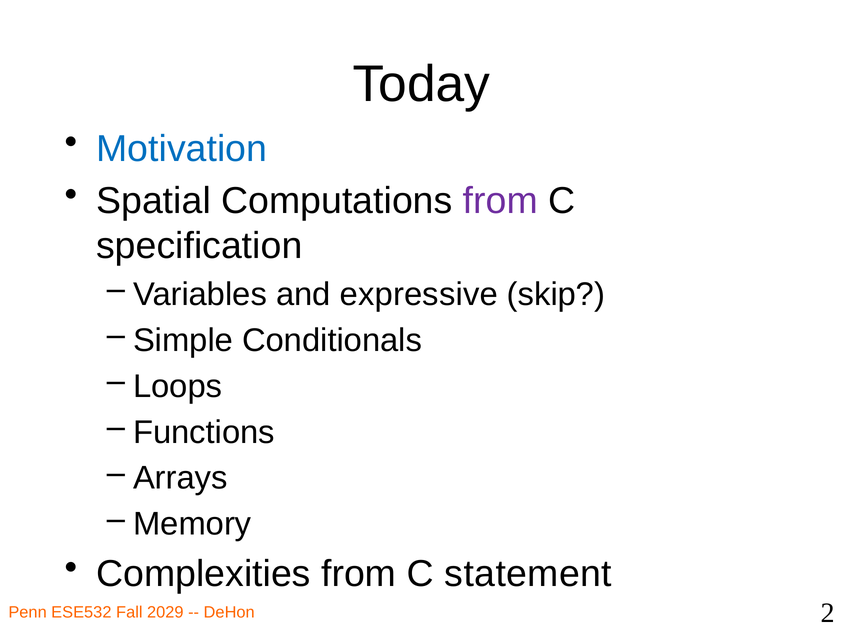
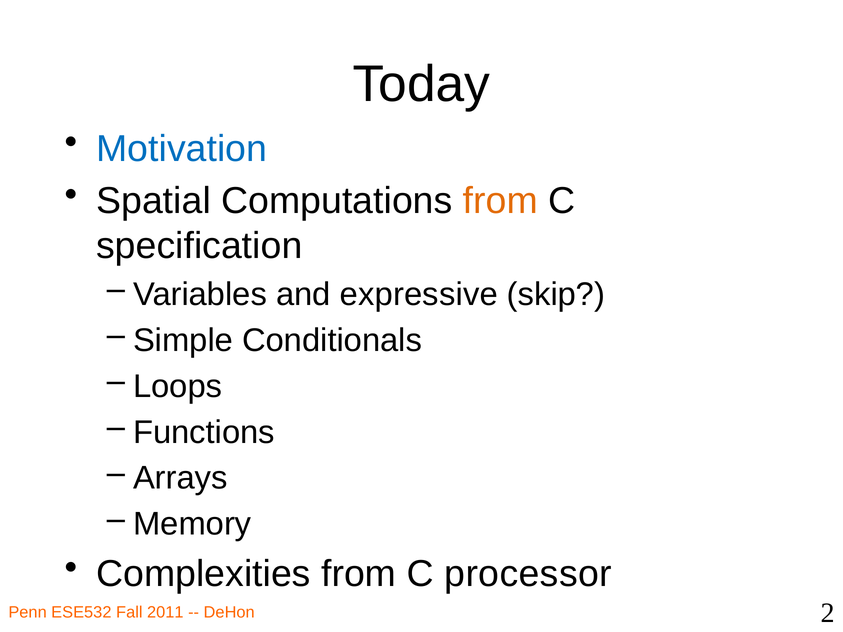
from at (500, 201) colour: purple -> orange
statement: statement -> processor
2029: 2029 -> 2011
